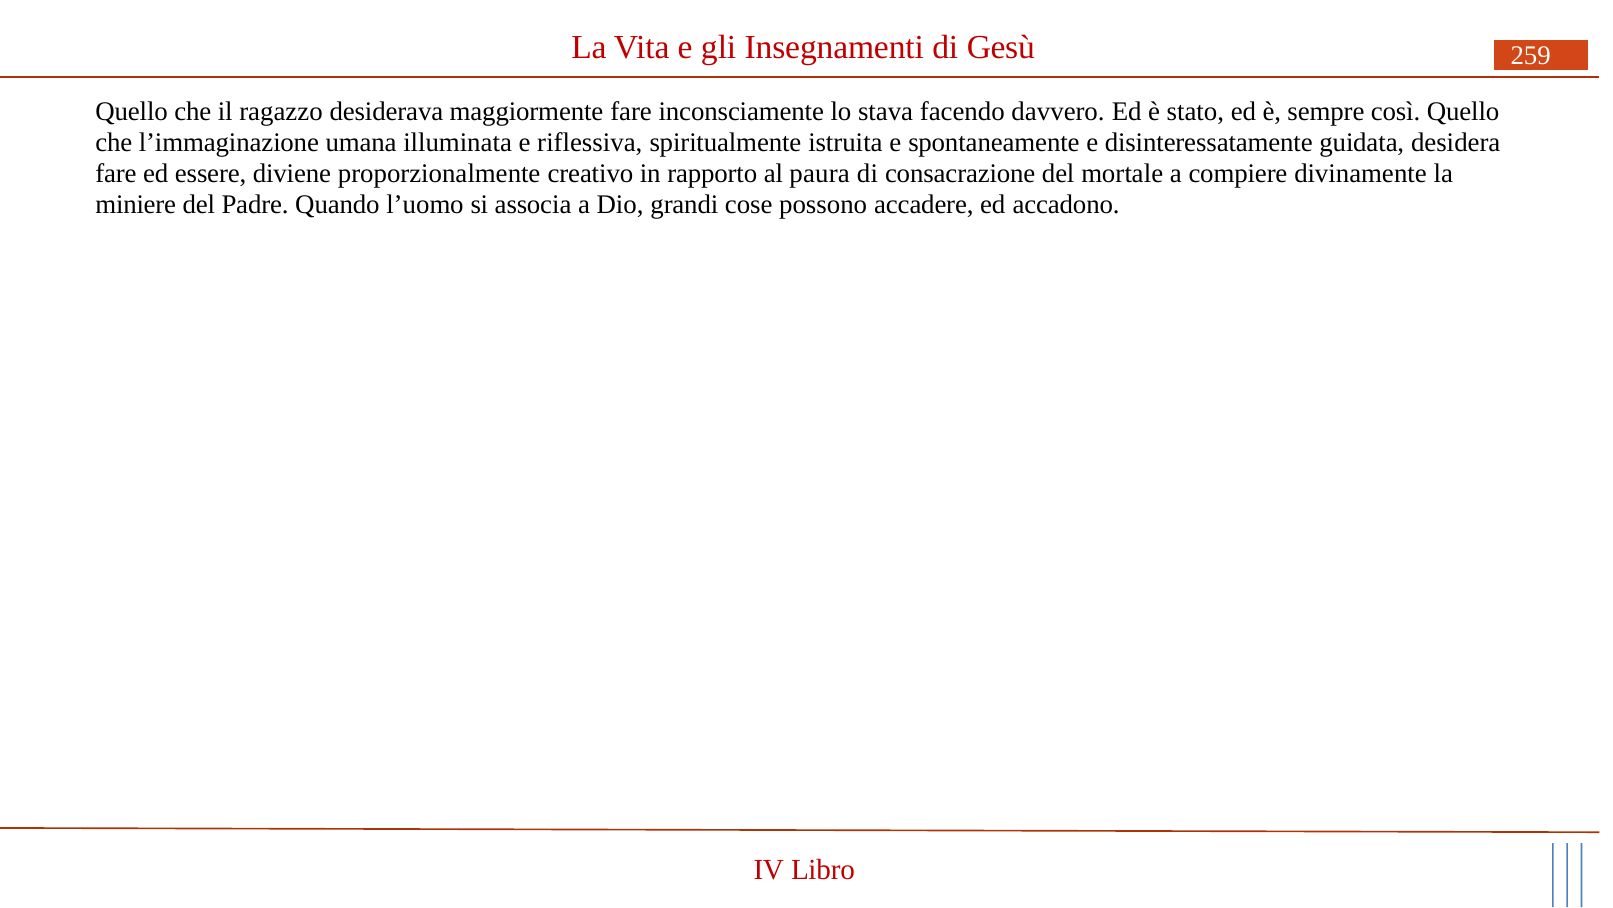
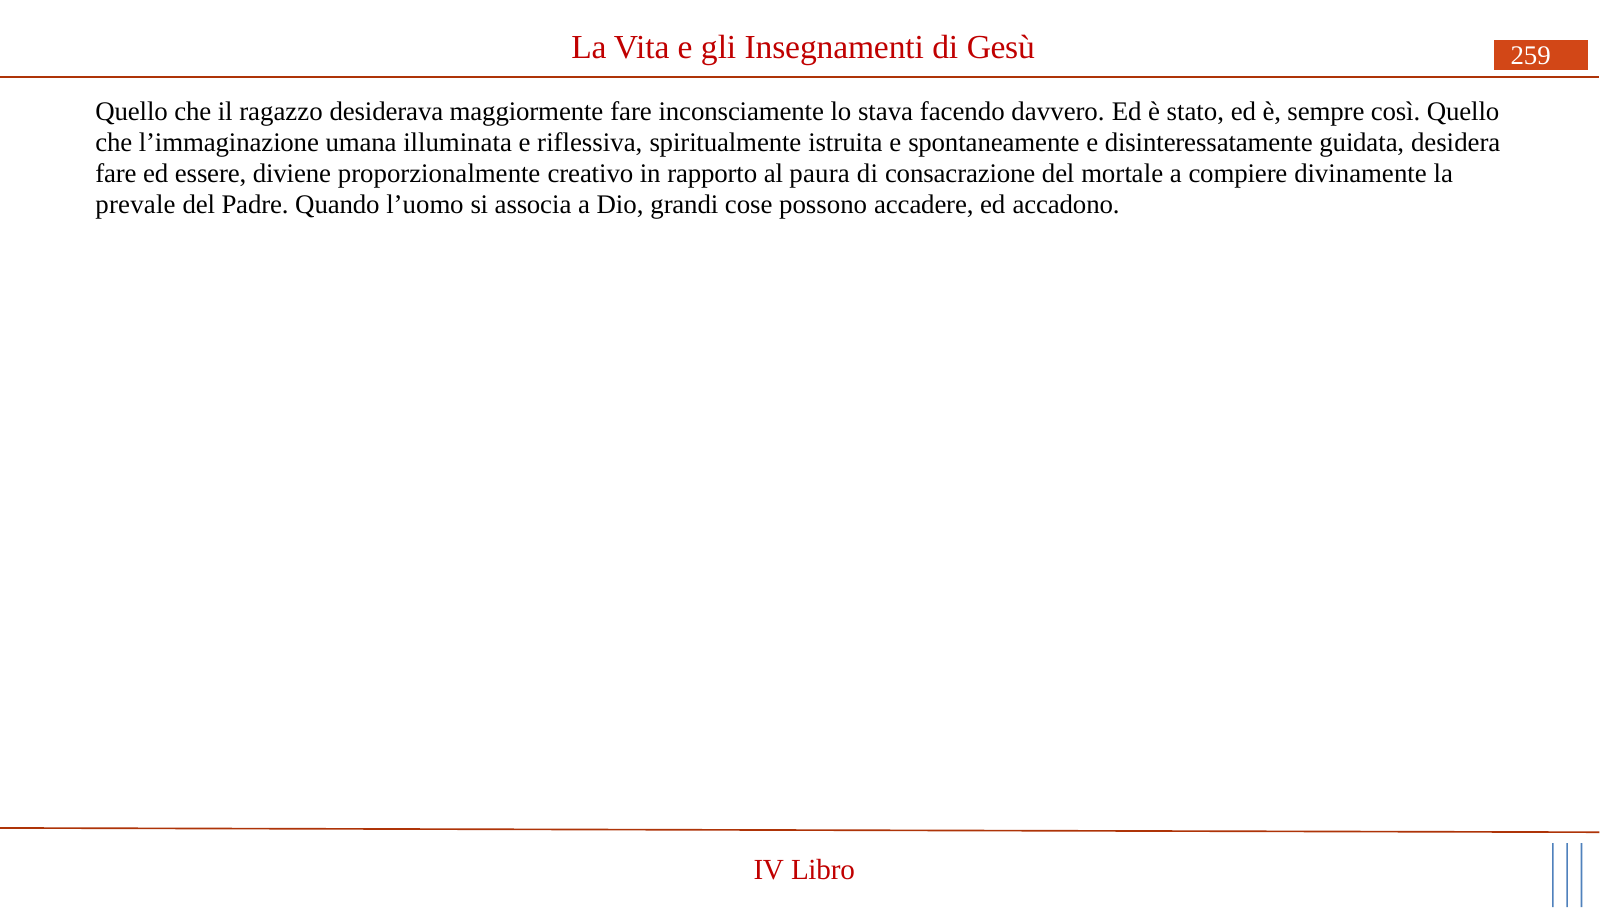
miniere: miniere -> prevale
